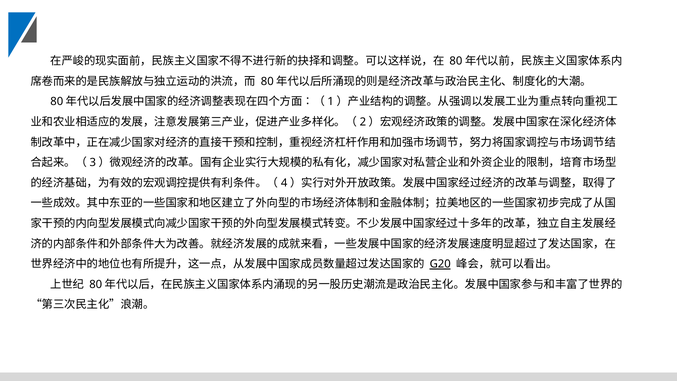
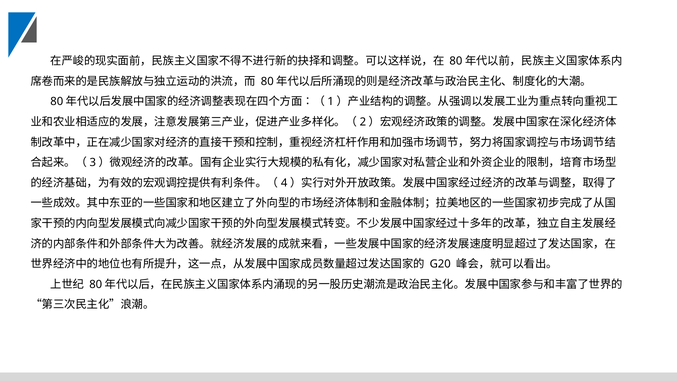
G20 underline: present -> none
